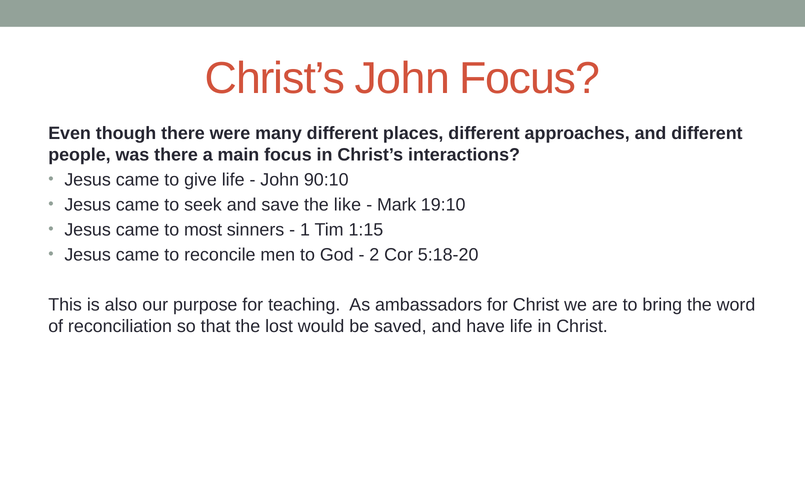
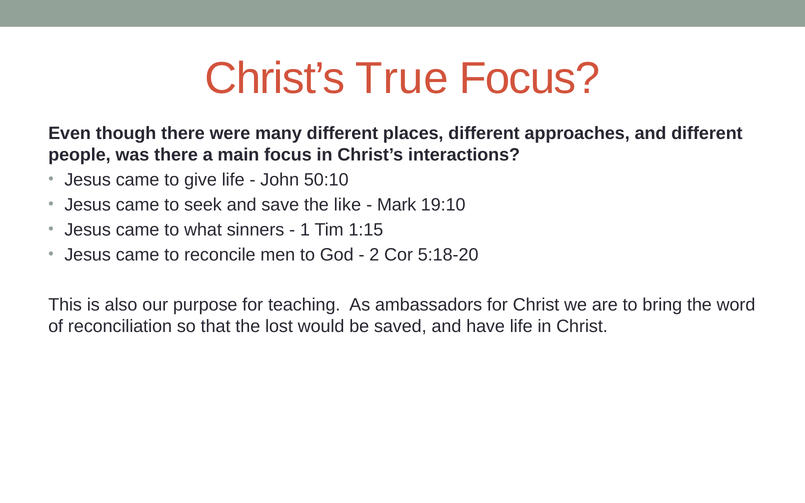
Christ’s John: John -> True
90:10: 90:10 -> 50:10
most: most -> what
